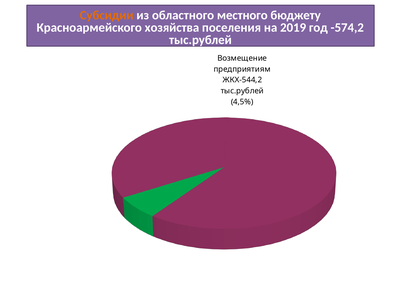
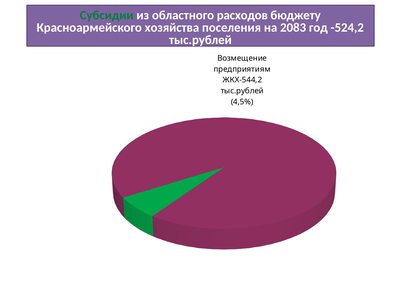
Субсидии colour: orange -> green
местного: местного -> расходов
2019: 2019 -> 2083
-574,2: -574,2 -> -524,2
